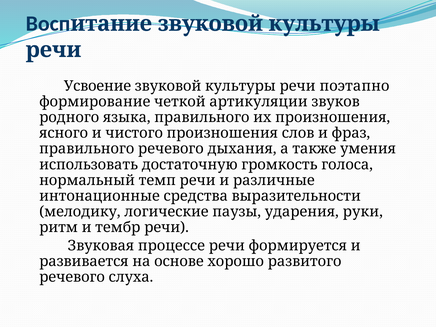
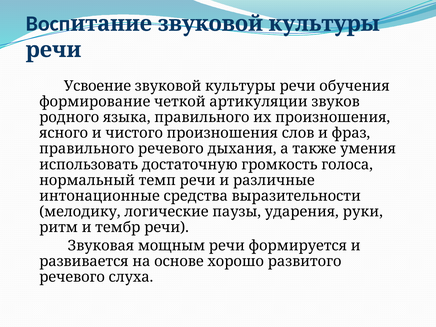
поэтапно: поэтапно -> обучения
процессе: процессе -> мощным
